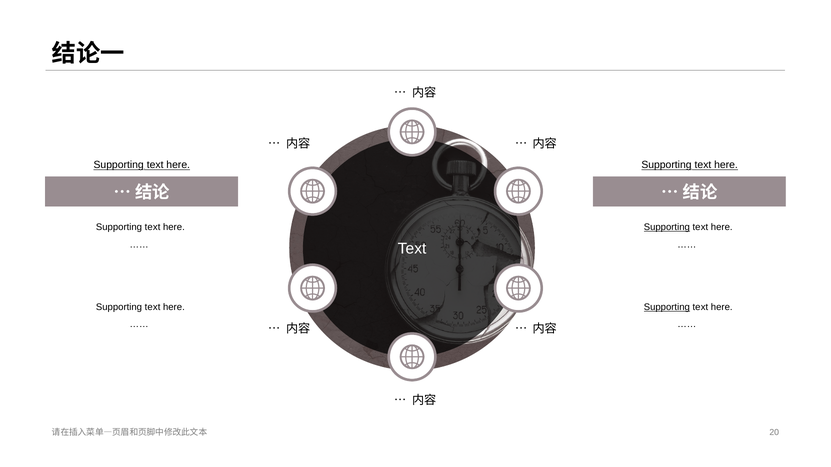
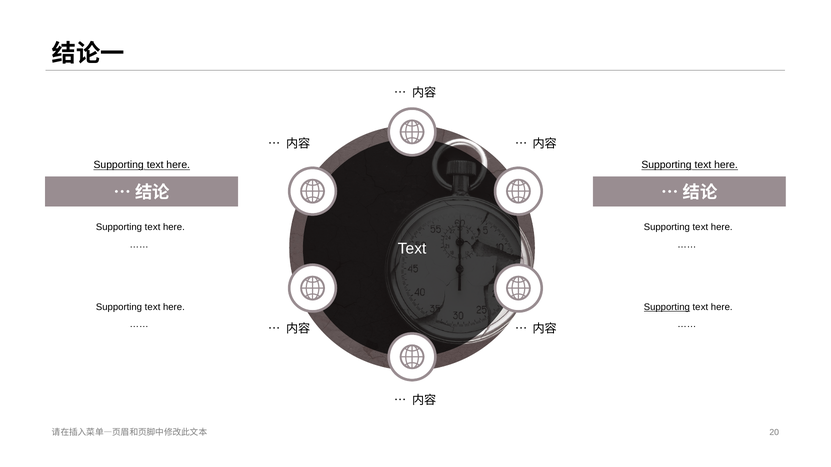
Supporting at (667, 228) underline: present -> none
